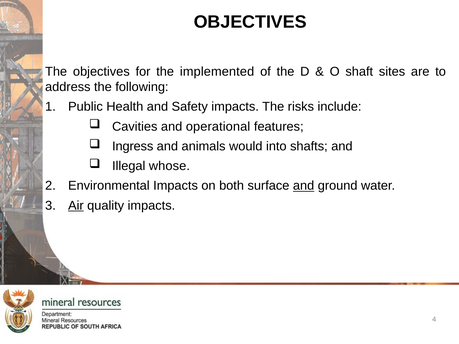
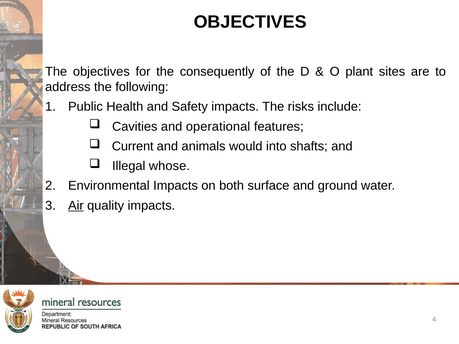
implemented: implemented -> consequently
shaft: shaft -> plant
Ingress: Ingress -> Current
and at (304, 186) underline: present -> none
